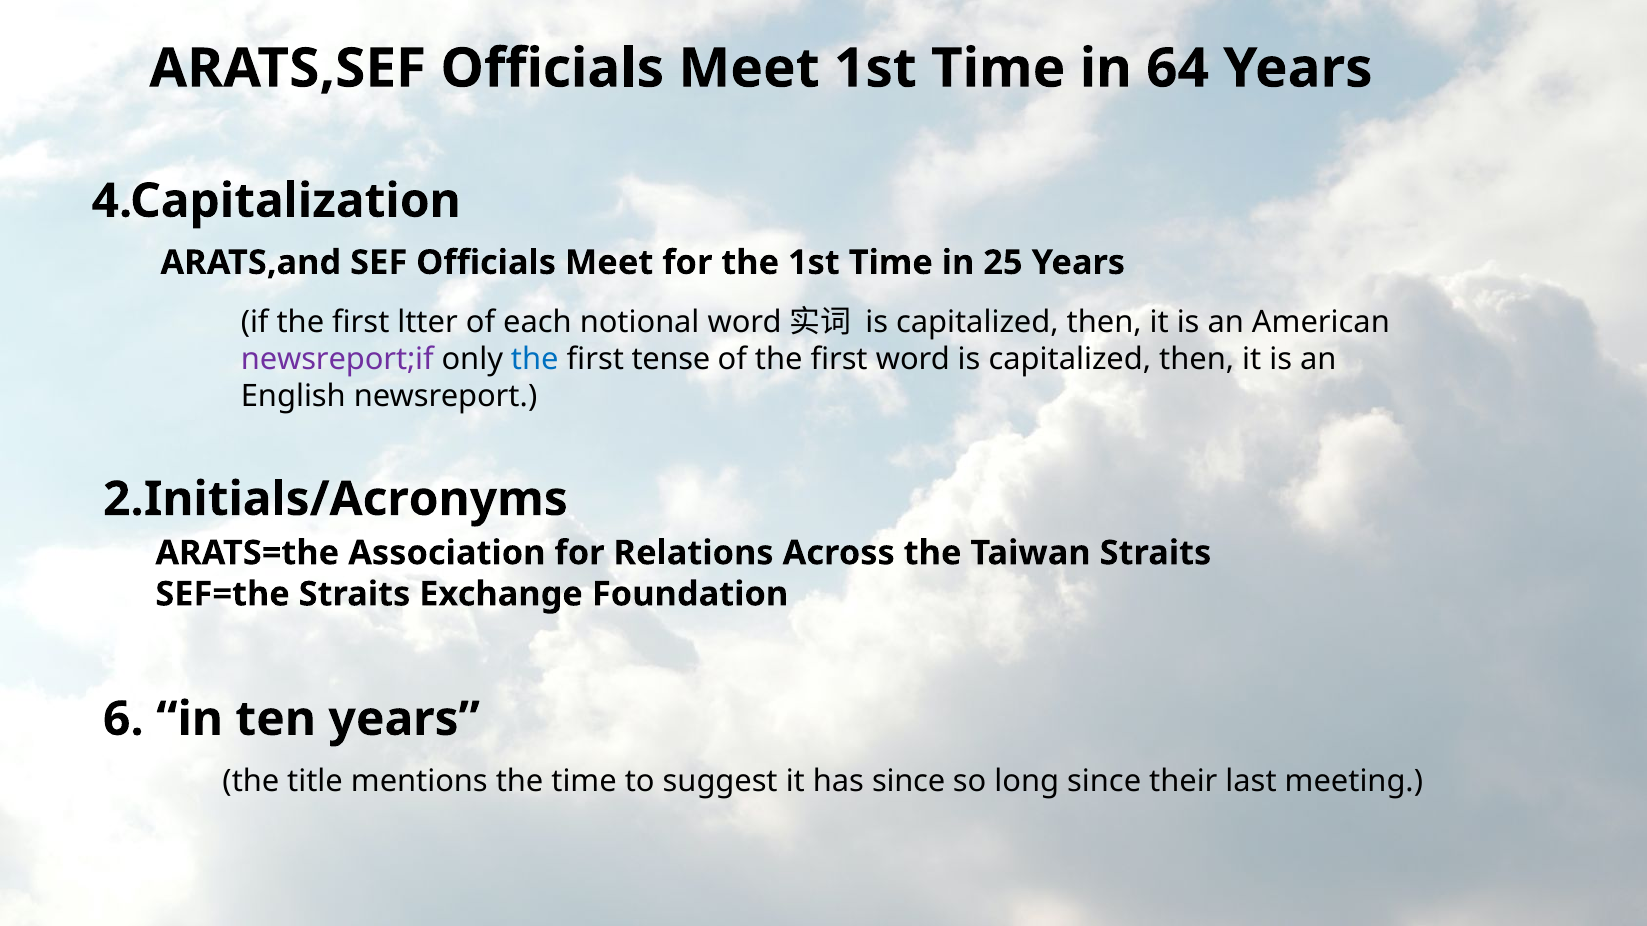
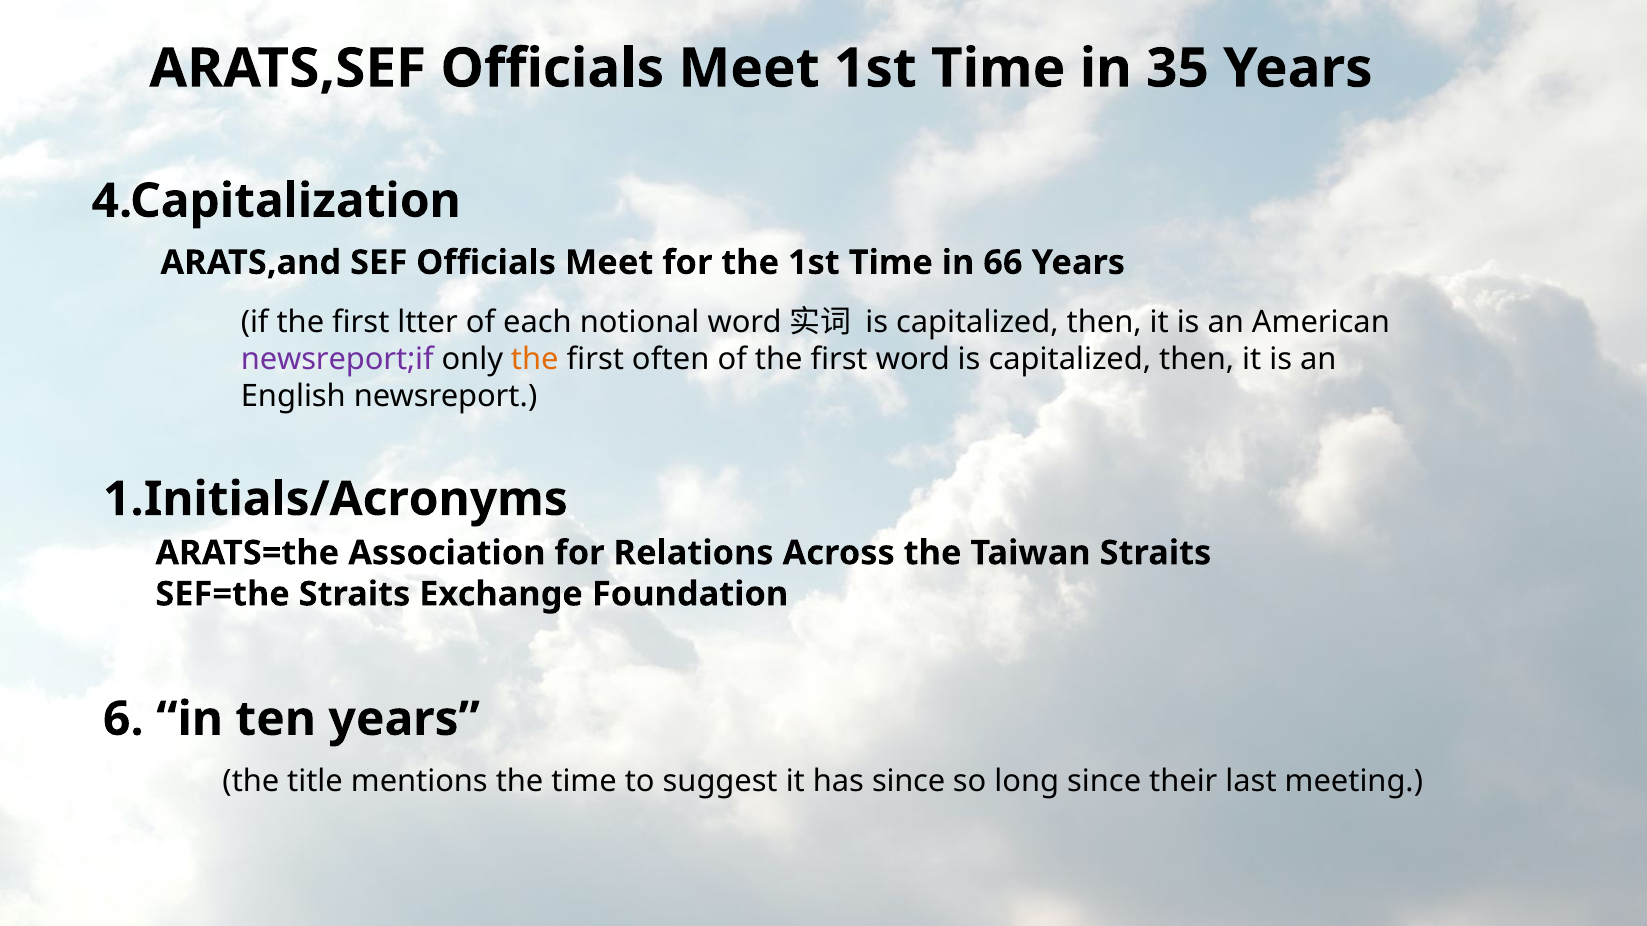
64: 64 -> 35
25: 25 -> 66
the at (535, 360) colour: blue -> orange
tense: tense -> often
2.Initials/Acronyms: 2.Initials/Acronyms -> 1.Initials/Acronyms
